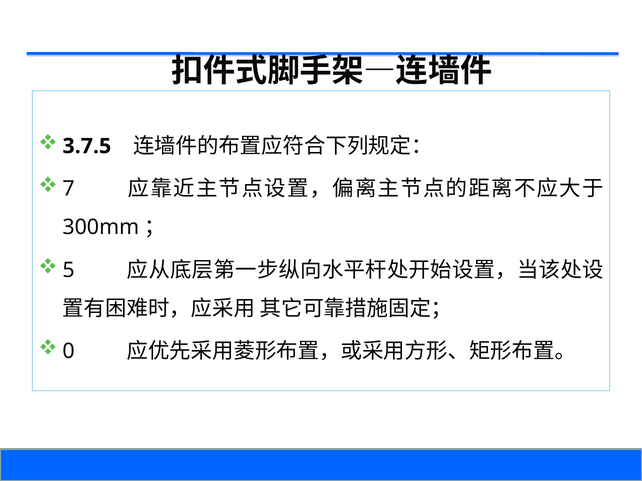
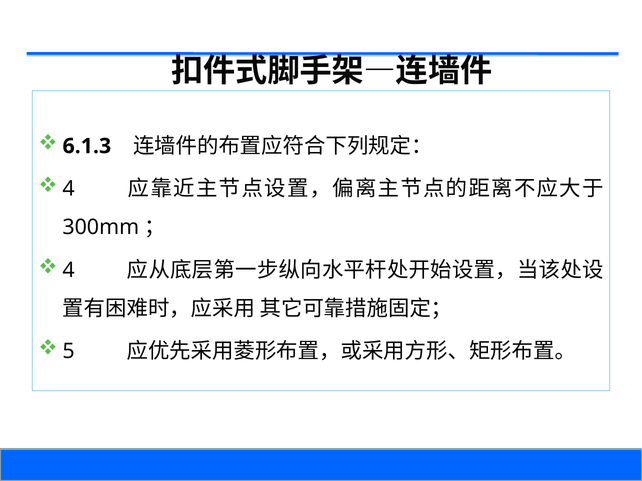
3.7.5: 3.7.5 -> 6.1.3
7 at (69, 189): 7 -> 4
5 at (69, 270): 5 -> 4
0: 0 -> 5
